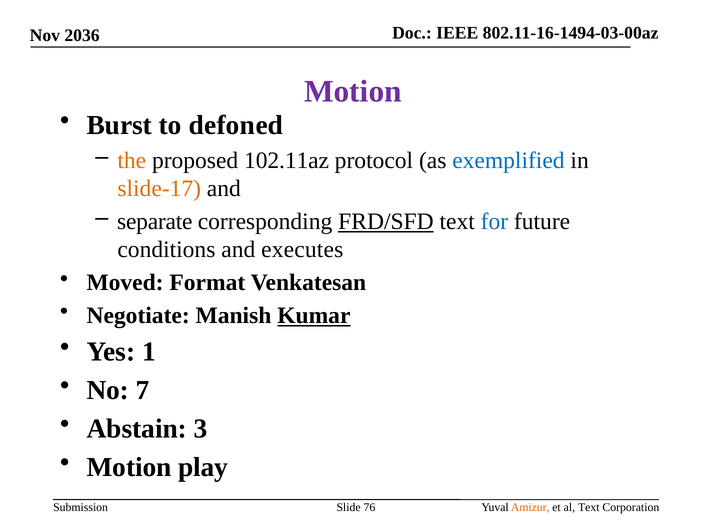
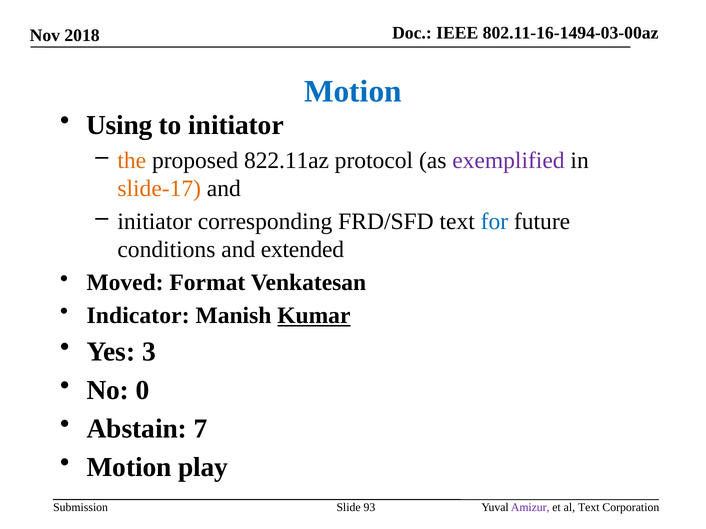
2036: 2036 -> 2018
Motion at (353, 91) colour: purple -> blue
Burst: Burst -> Using
to defoned: defoned -> initiator
102.11az: 102.11az -> 822.11az
exemplified colour: blue -> purple
separate at (155, 222): separate -> initiator
FRD/SFD underline: present -> none
executes: executes -> extended
Negotiate: Negotiate -> Indicator
1: 1 -> 3
7: 7 -> 0
3: 3 -> 7
76: 76 -> 93
Amizur colour: orange -> purple
